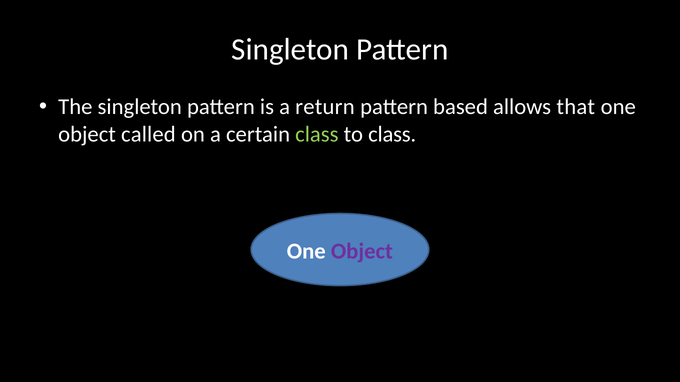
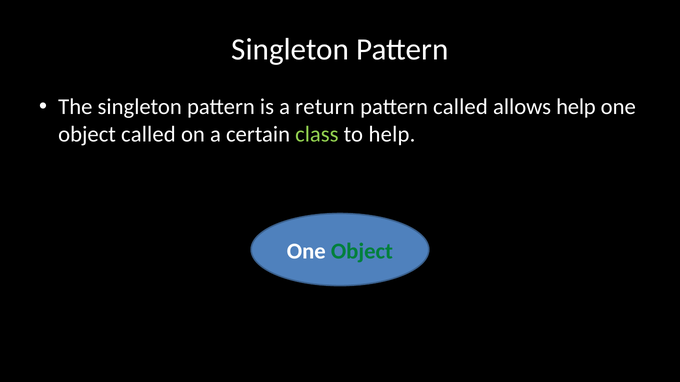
pattern based: based -> called
allows that: that -> help
to class: class -> help
Object at (362, 251) colour: purple -> green
